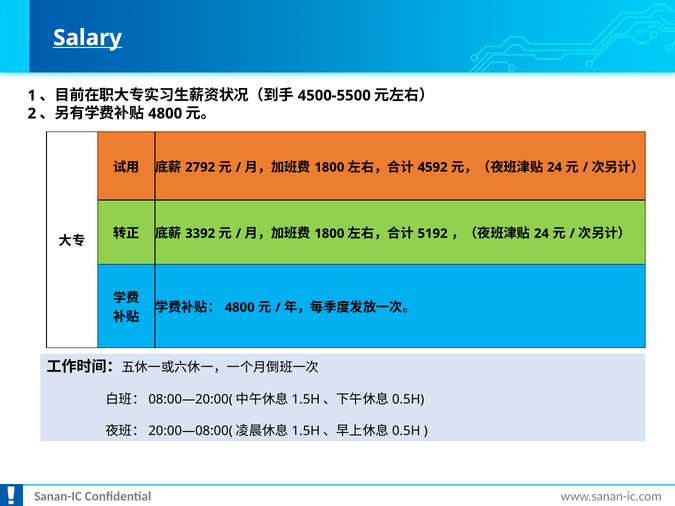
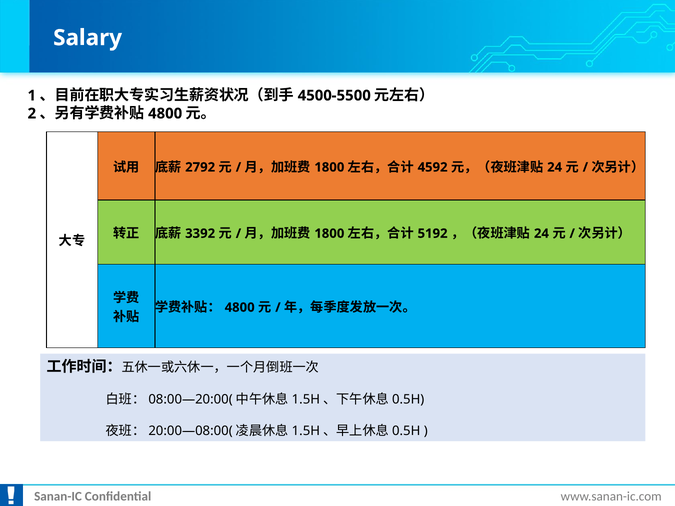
Salary underline: present -> none
